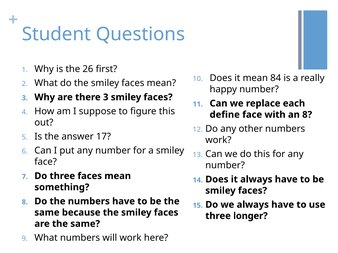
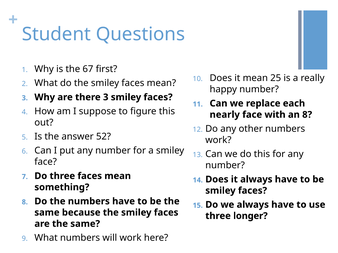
26: 26 -> 67
84: 84 -> 25
define: define -> nearly
17: 17 -> 52
